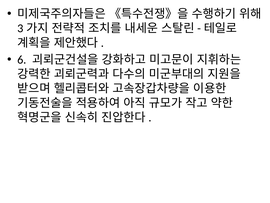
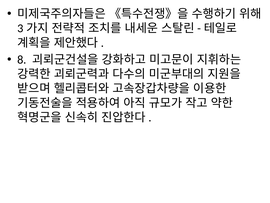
6: 6 -> 8
